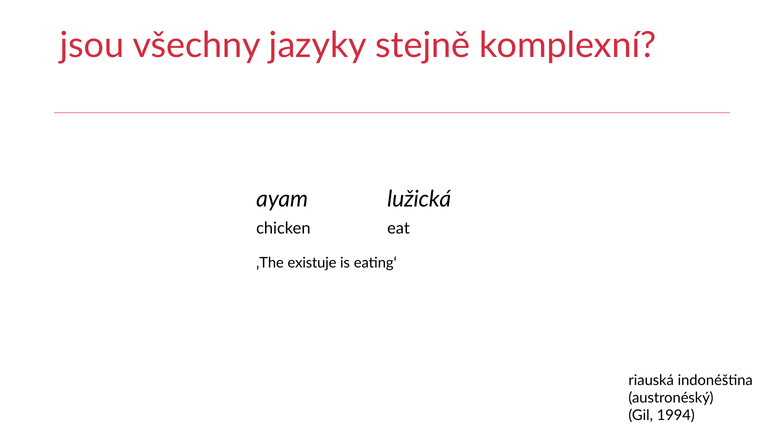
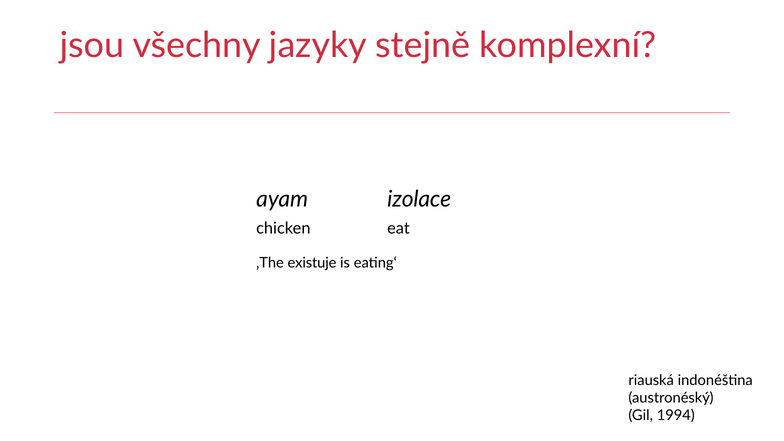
lužická: lužická -> izolace
